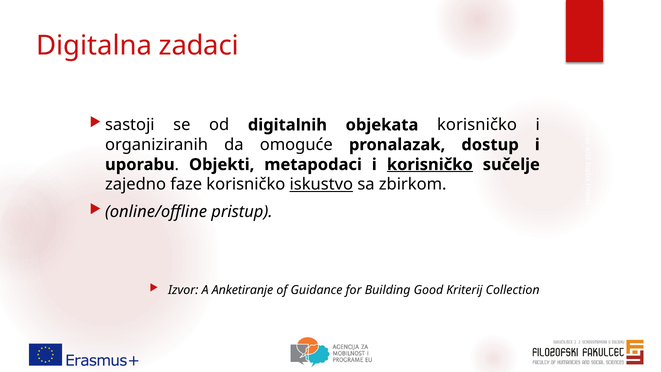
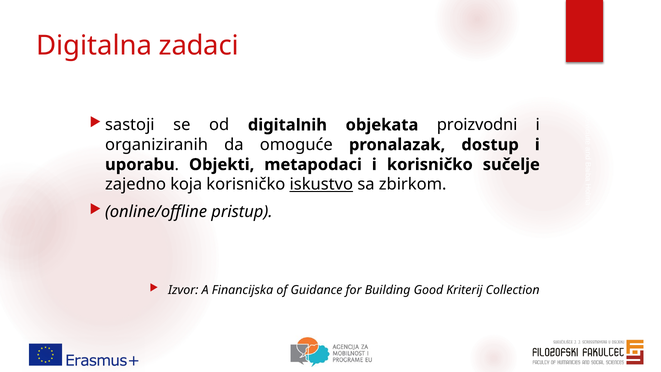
objekata korisničko: korisničko -> proizvodni
korisničko at (430, 165) underline: present -> none
faze: faze -> koja
Anketiranje: Anketiranje -> Financijska
